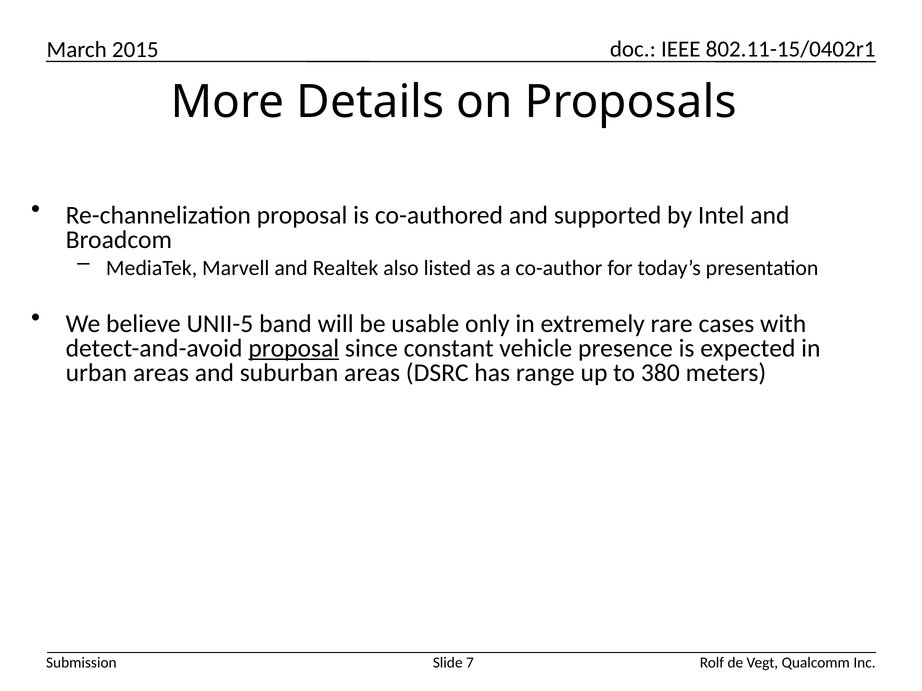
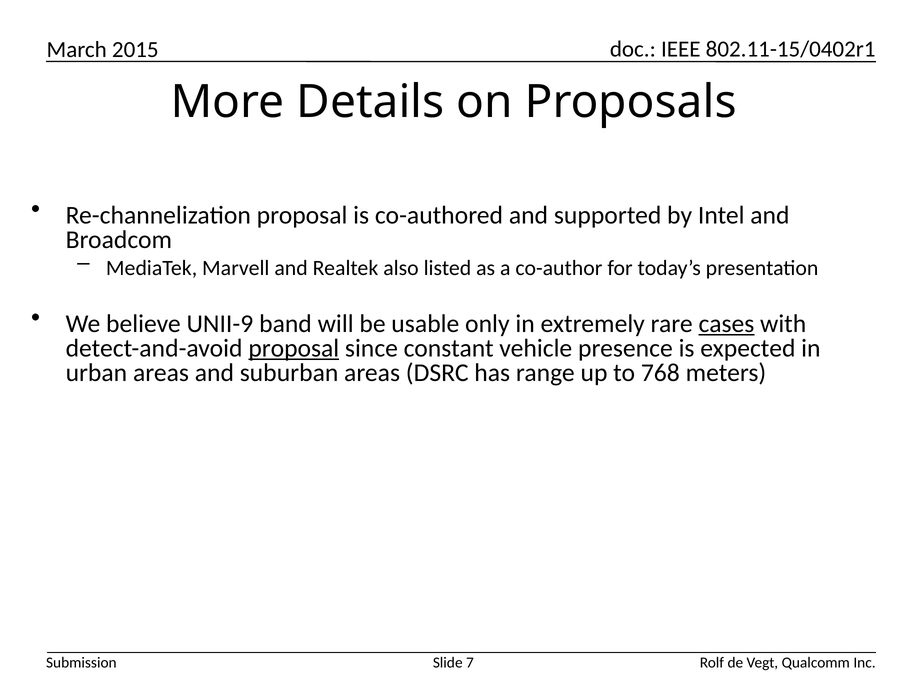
UNII-5: UNII-5 -> UNII-9
cases underline: none -> present
380: 380 -> 768
